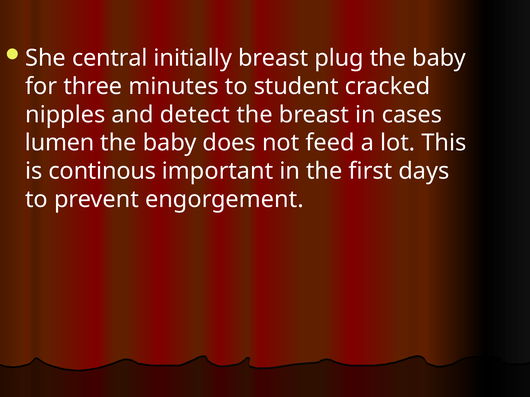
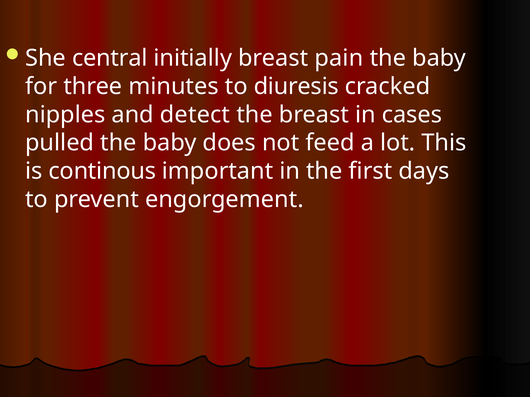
plug: plug -> pain
student: student -> diuresis
lumen: lumen -> pulled
